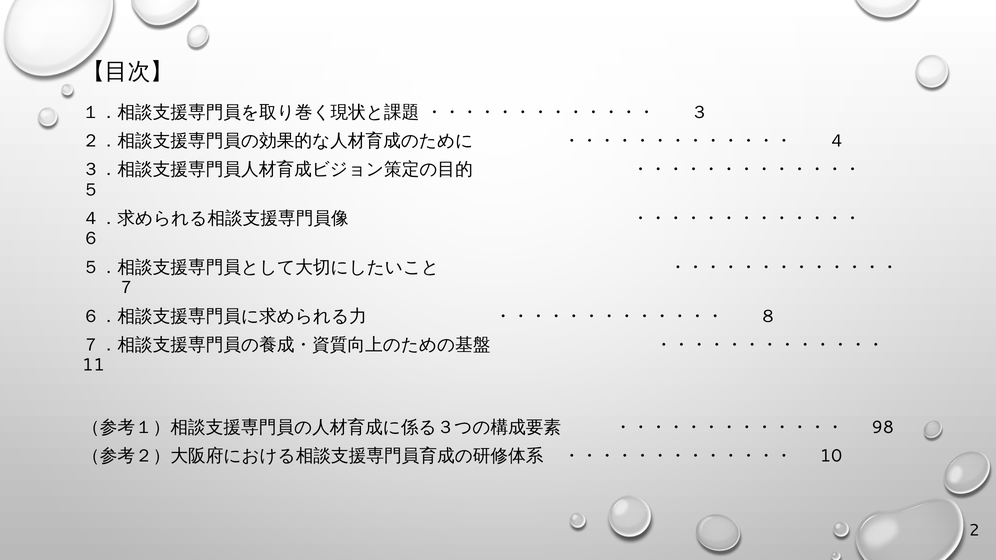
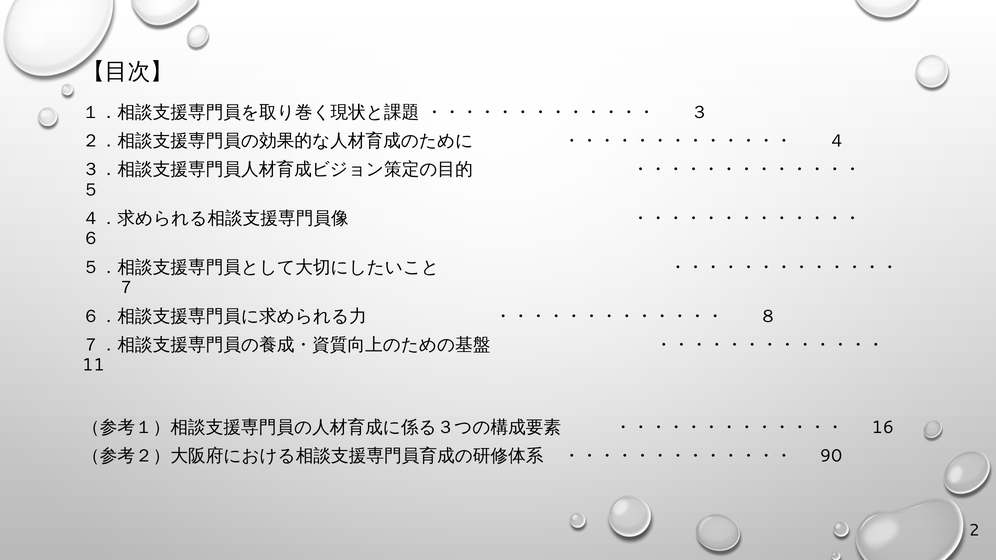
98: 98 -> 16
10: 10 -> 90
